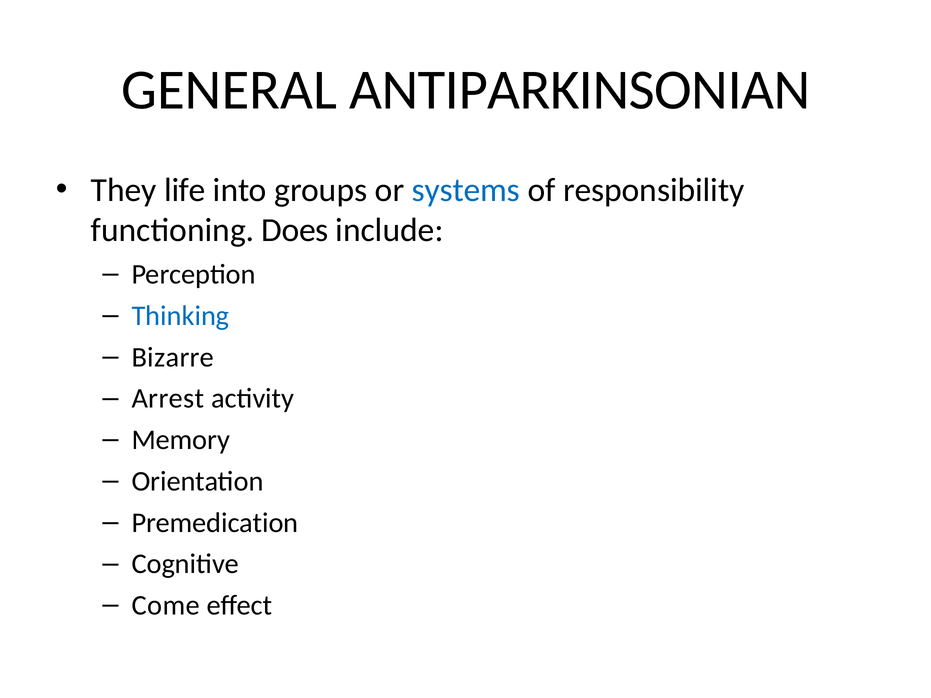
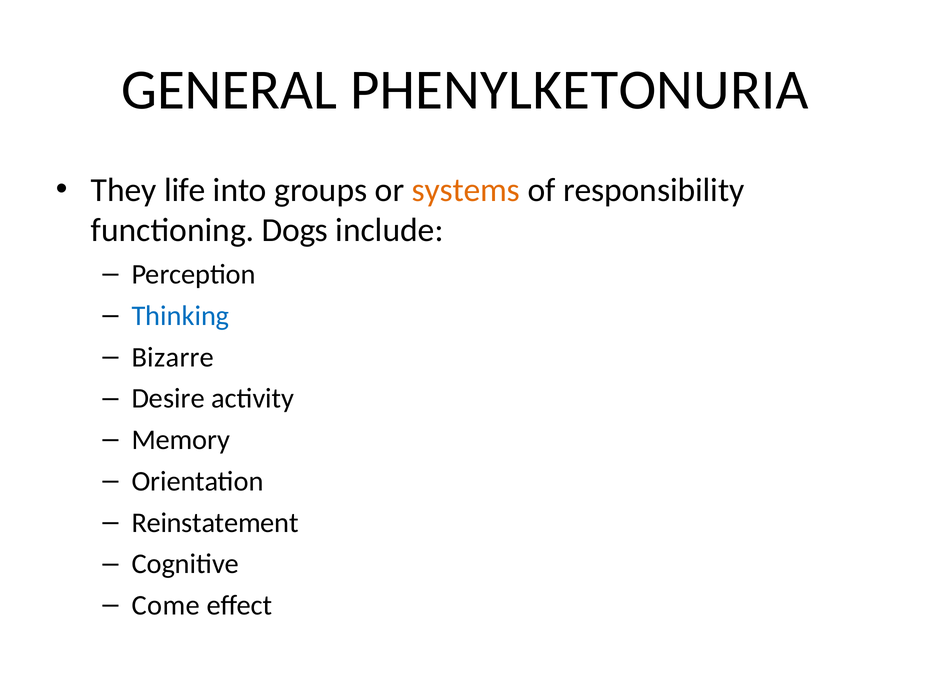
ANTIPARKINSONIAN: ANTIPARKINSONIAN -> PHENYLKETONURIA
systems colour: blue -> orange
Does: Does -> Dogs
Arrest: Arrest -> Desire
Premedication: Premedication -> Reinstatement
